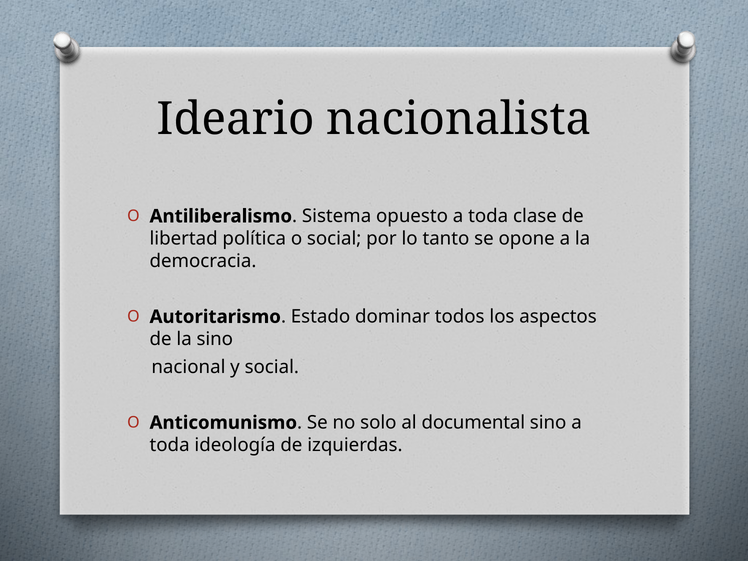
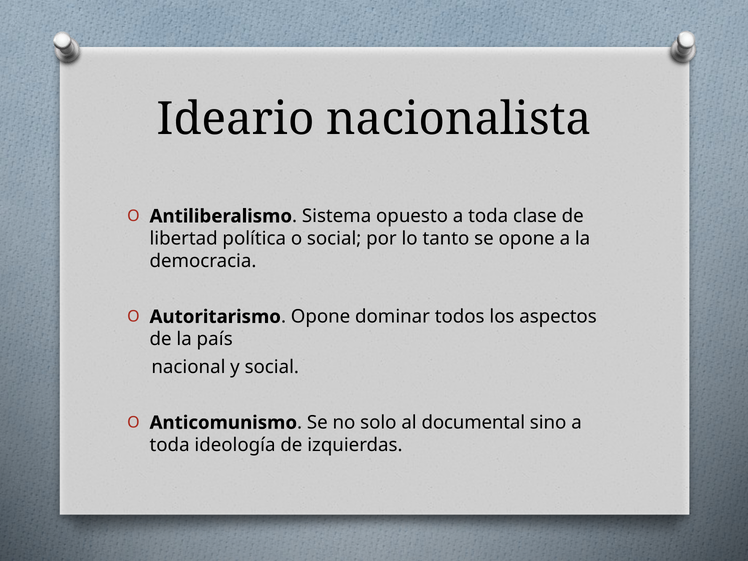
Estado at (321, 317): Estado -> Opone
la sino: sino -> país
